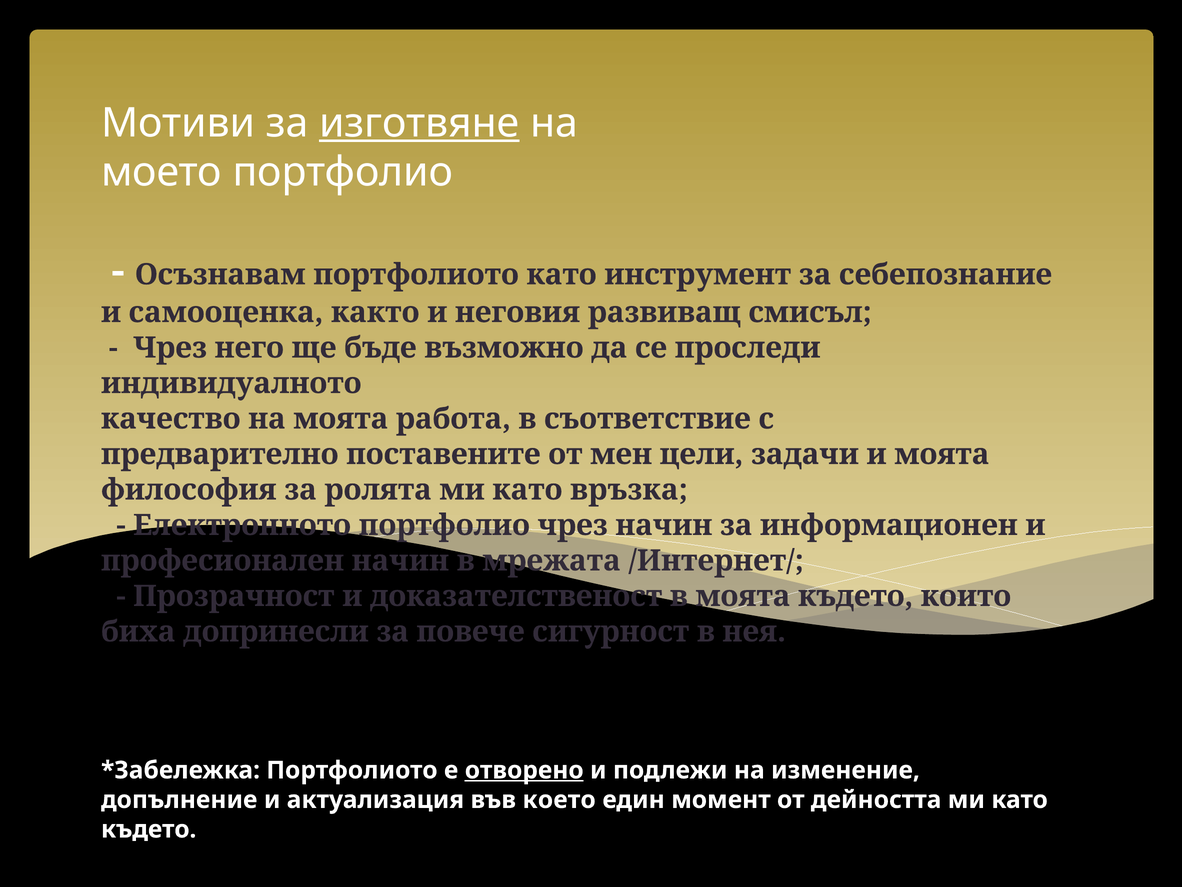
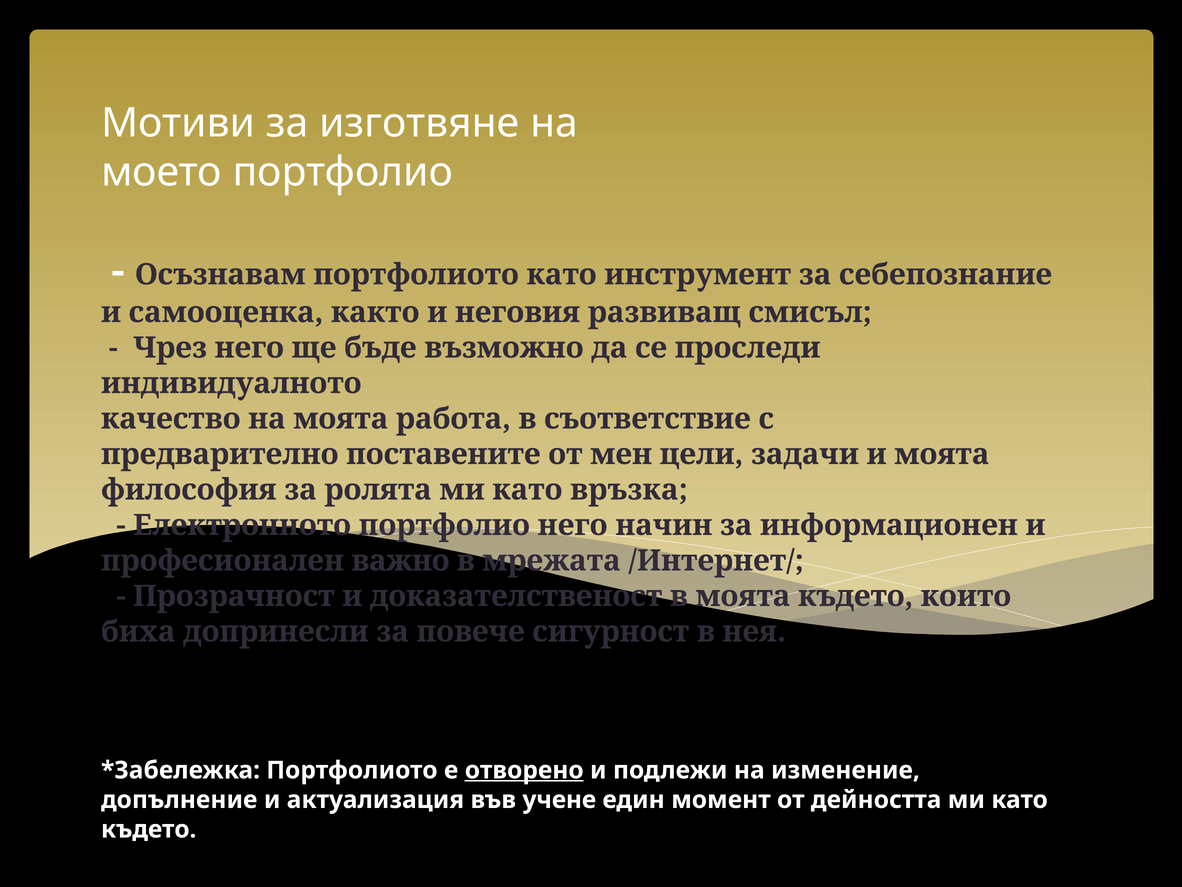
изготвяне underline: present -> none
портфолио чрез: чрез -> него
професионален начин: начин -> важно
което: което -> учене
